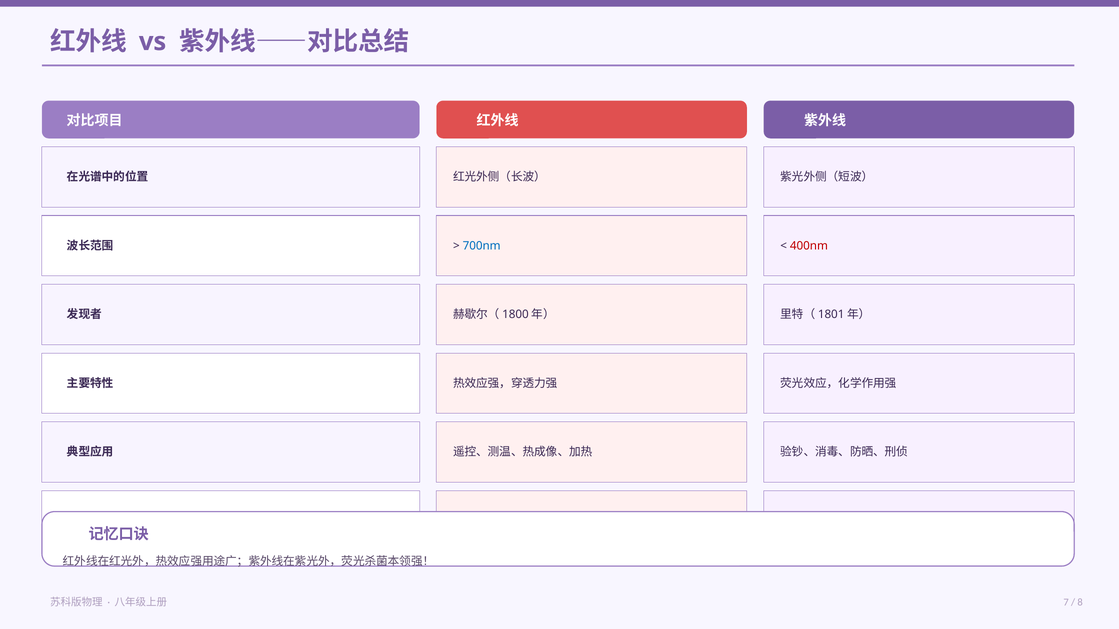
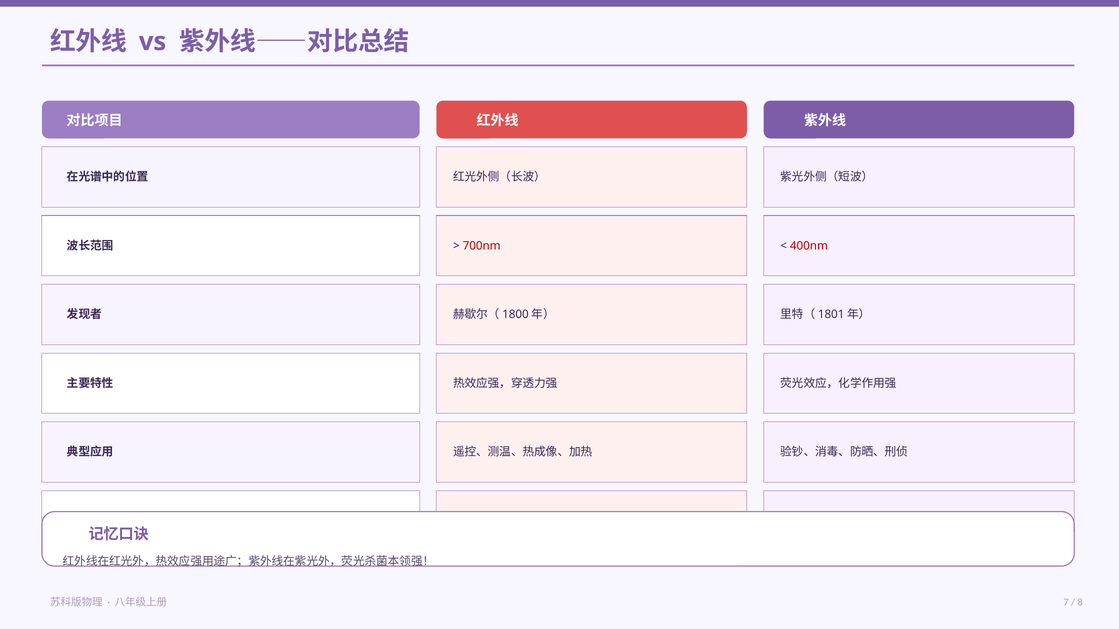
700nm colour: blue -> red
